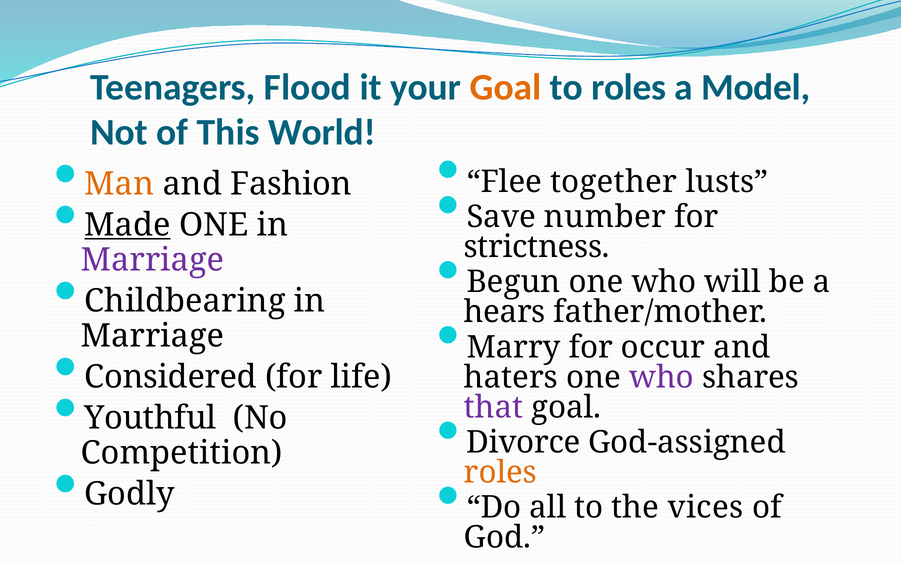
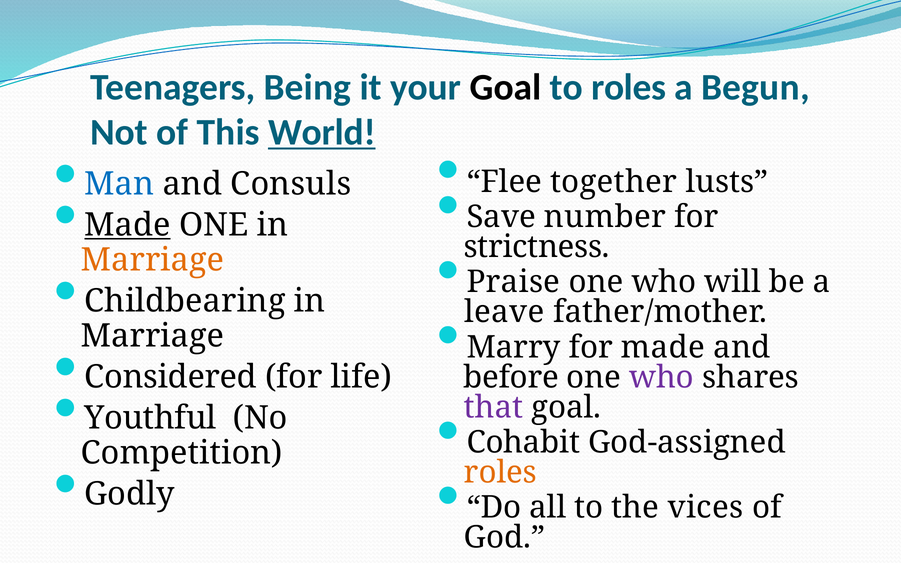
Flood: Flood -> Being
Goal at (506, 87) colour: orange -> black
Model: Model -> Begun
World underline: none -> present
Man colour: orange -> blue
Fashion: Fashion -> Consuls
Marriage at (153, 260) colour: purple -> orange
Begun: Begun -> Praise
hears: hears -> leave
for occur: occur -> made
haters: haters -> before
Divorce: Divorce -> Cohabit
